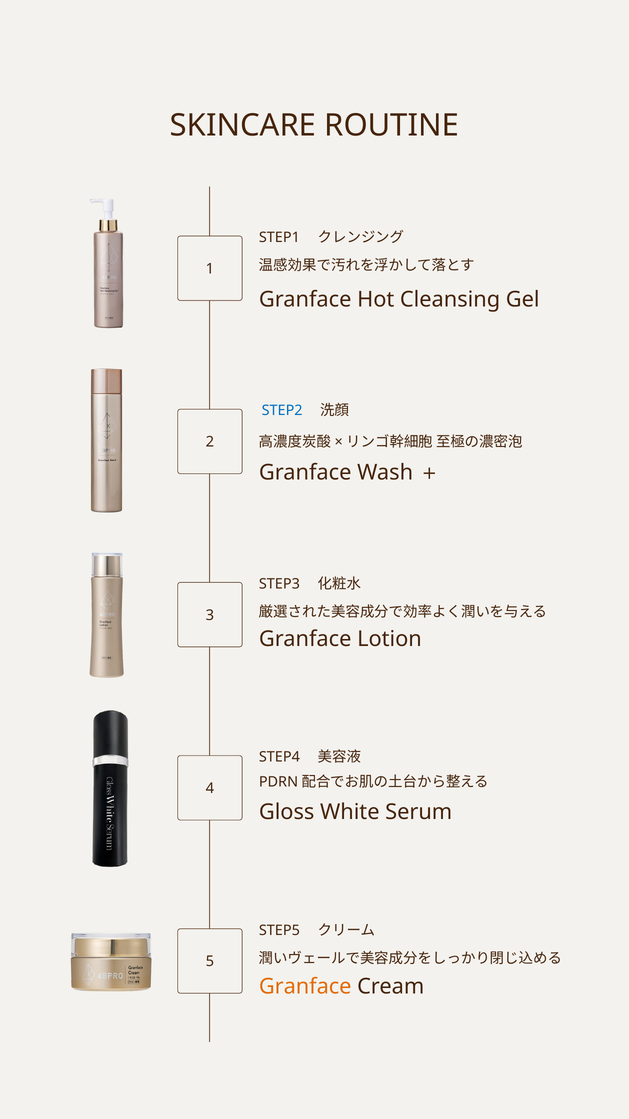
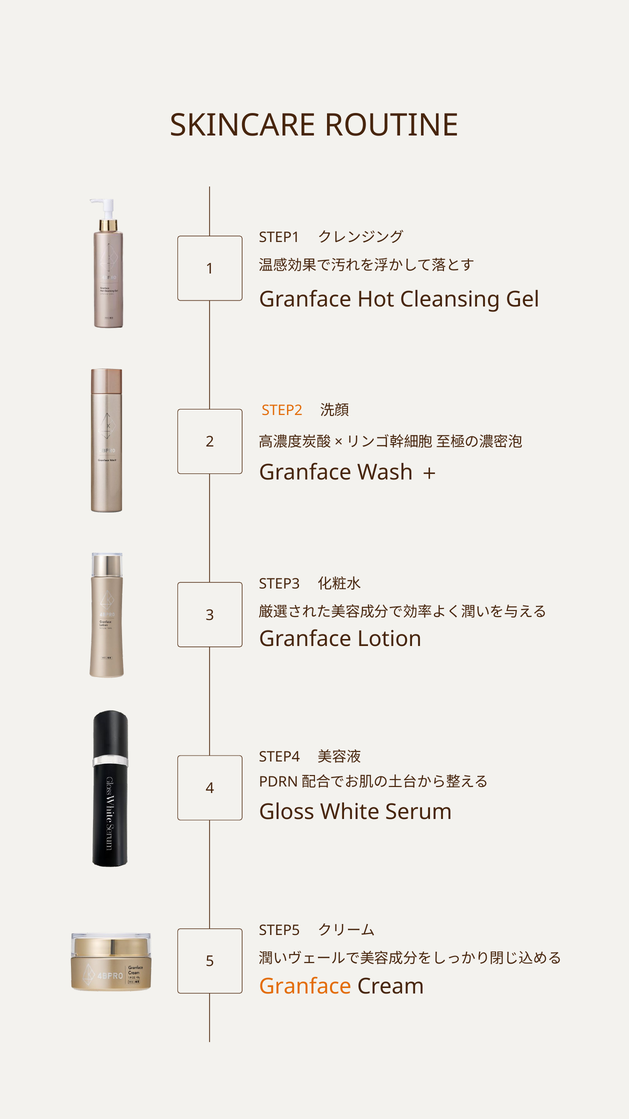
STEP2 colour: blue -> orange
